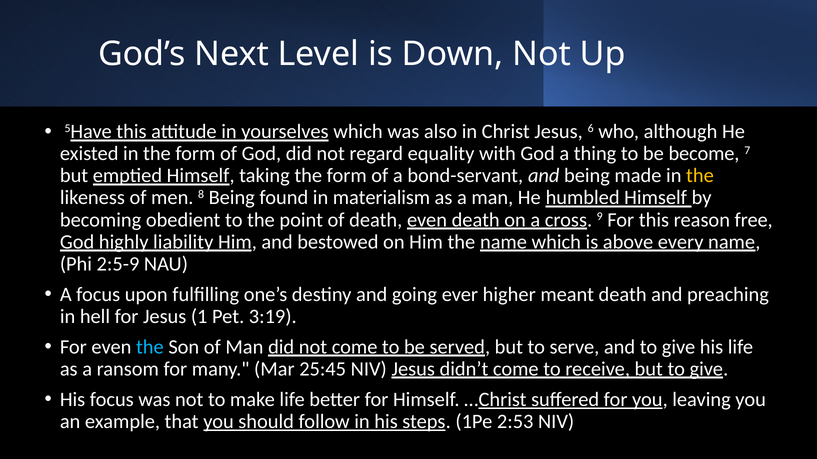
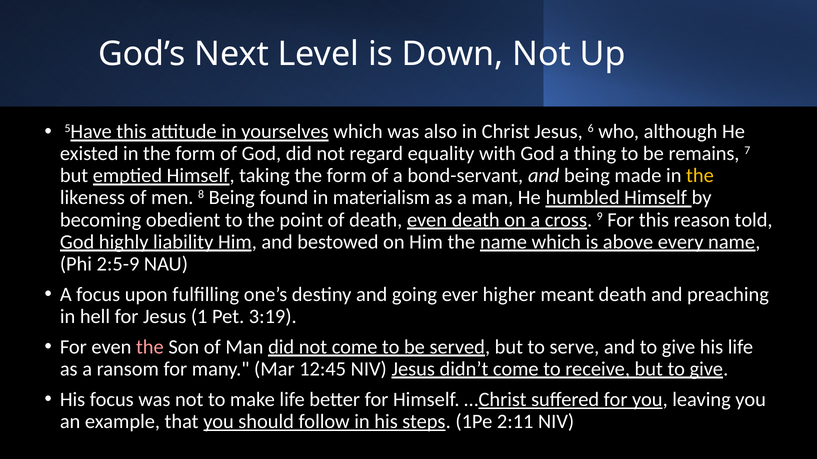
become: become -> remains
free: free -> told
the at (150, 347) colour: light blue -> pink
25:45: 25:45 -> 12:45
2:53: 2:53 -> 2:11
